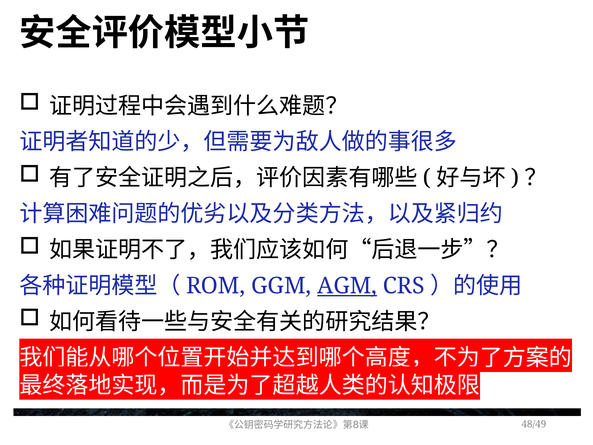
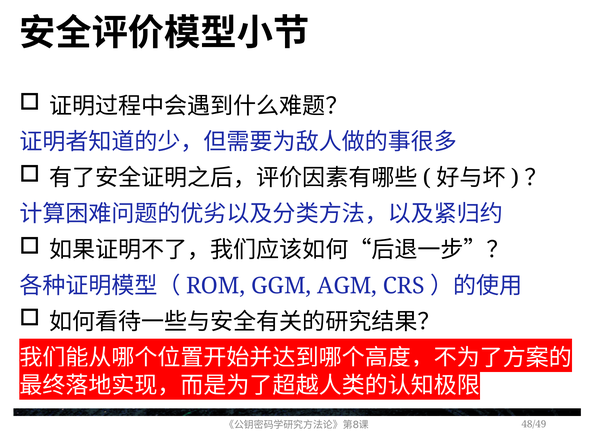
AGM underline: present -> none
